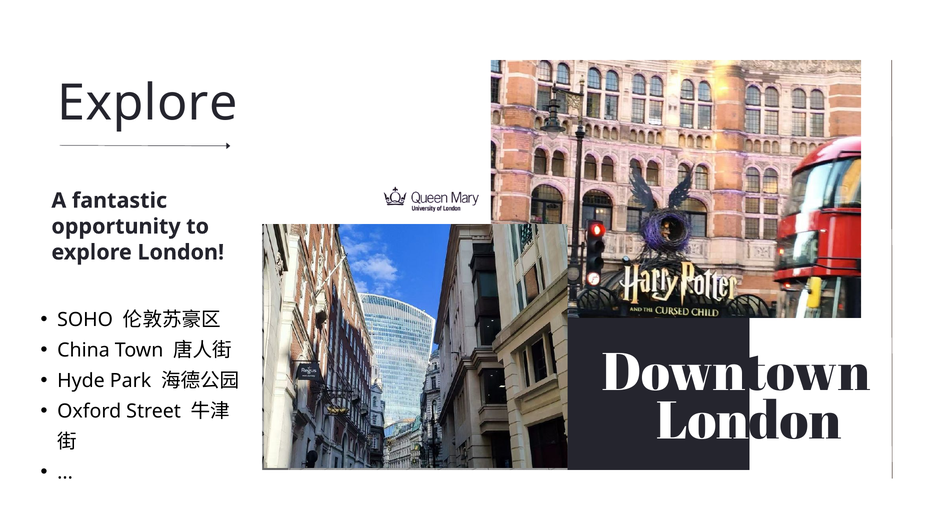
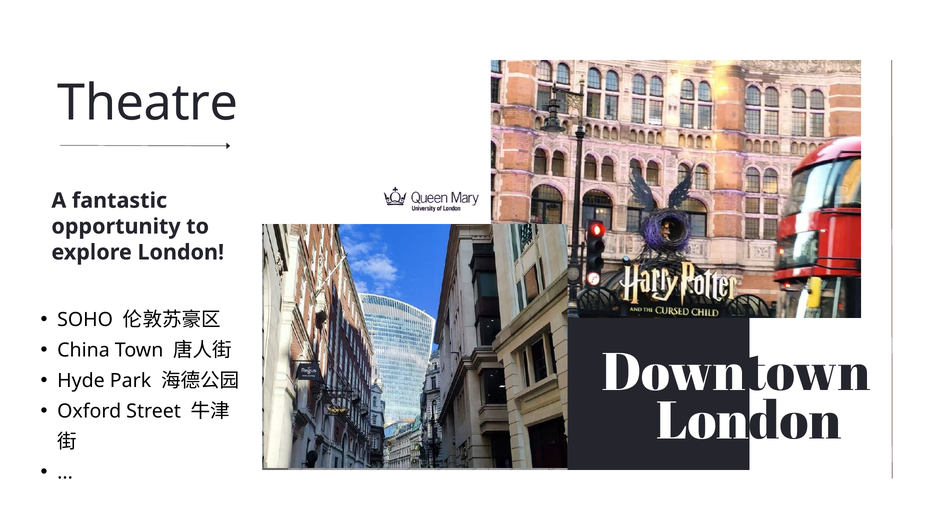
Explore at (147, 103): Explore -> Theatre
